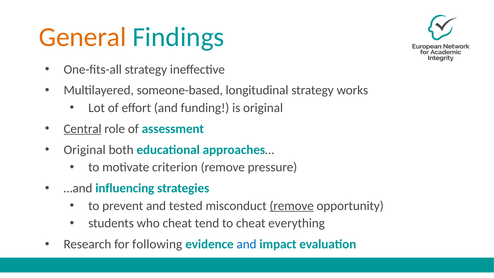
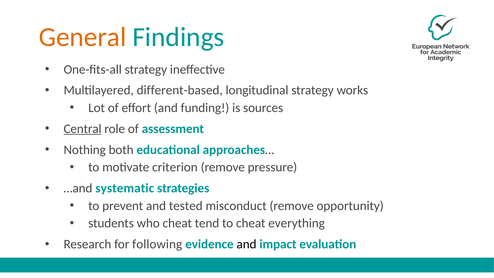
someone-based: someone-based -> different-based
is original: original -> sources
Original at (85, 150): Original -> Nothing
influencing: influencing -> systematic
remove at (292, 206) underline: present -> none
and at (247, 244) colour: blue -> black
